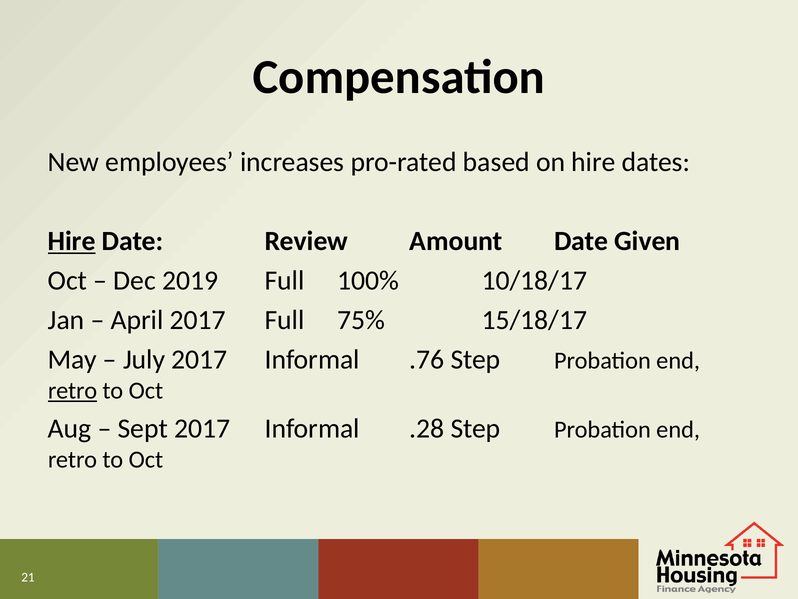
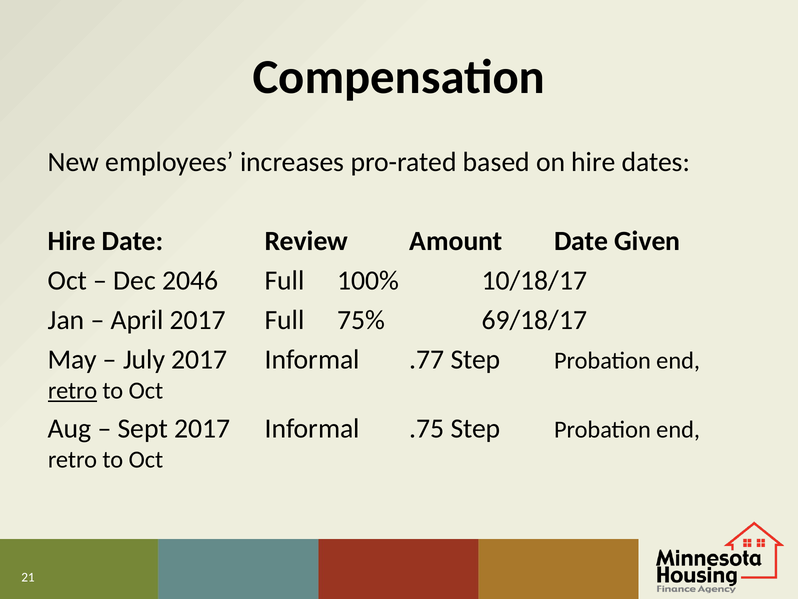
Hire at (72, 241) underline: present -> none
2019: 2019 -> 2046
15/18/17: 15/18/17 -> 69/18/17
.76: .76 -> .77
.28: .28 -> .75
